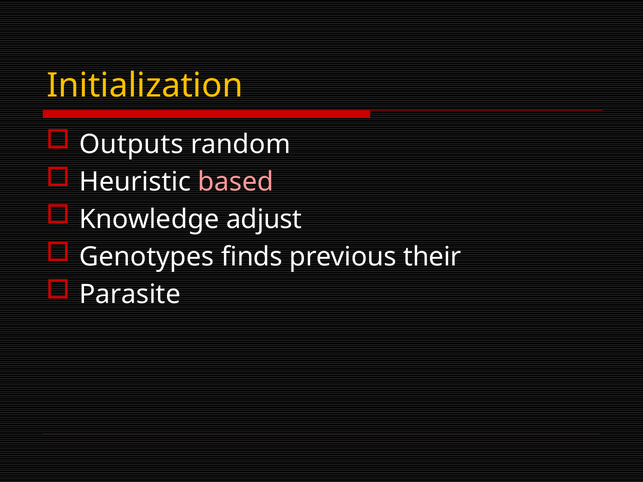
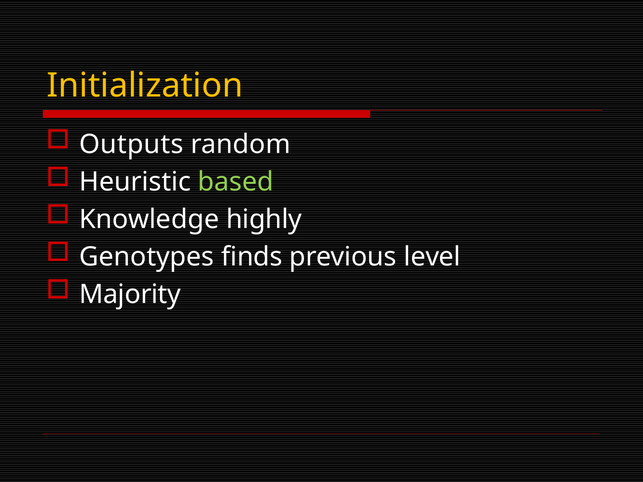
based colour: pink -> light green
adjust: adjust -> highly
their: their -> level
Parasite: Parasite -> Majority
